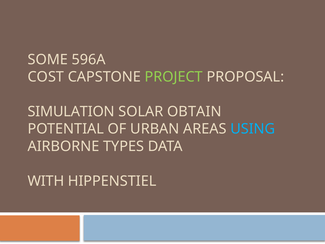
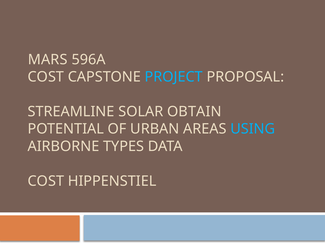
SOME: SOME -> MARS
PROJECT colour: light green -> light blue
SIMULATION: SIMULATION -> STREAMLINE
WITH at (46, 181): WITH -> COST
